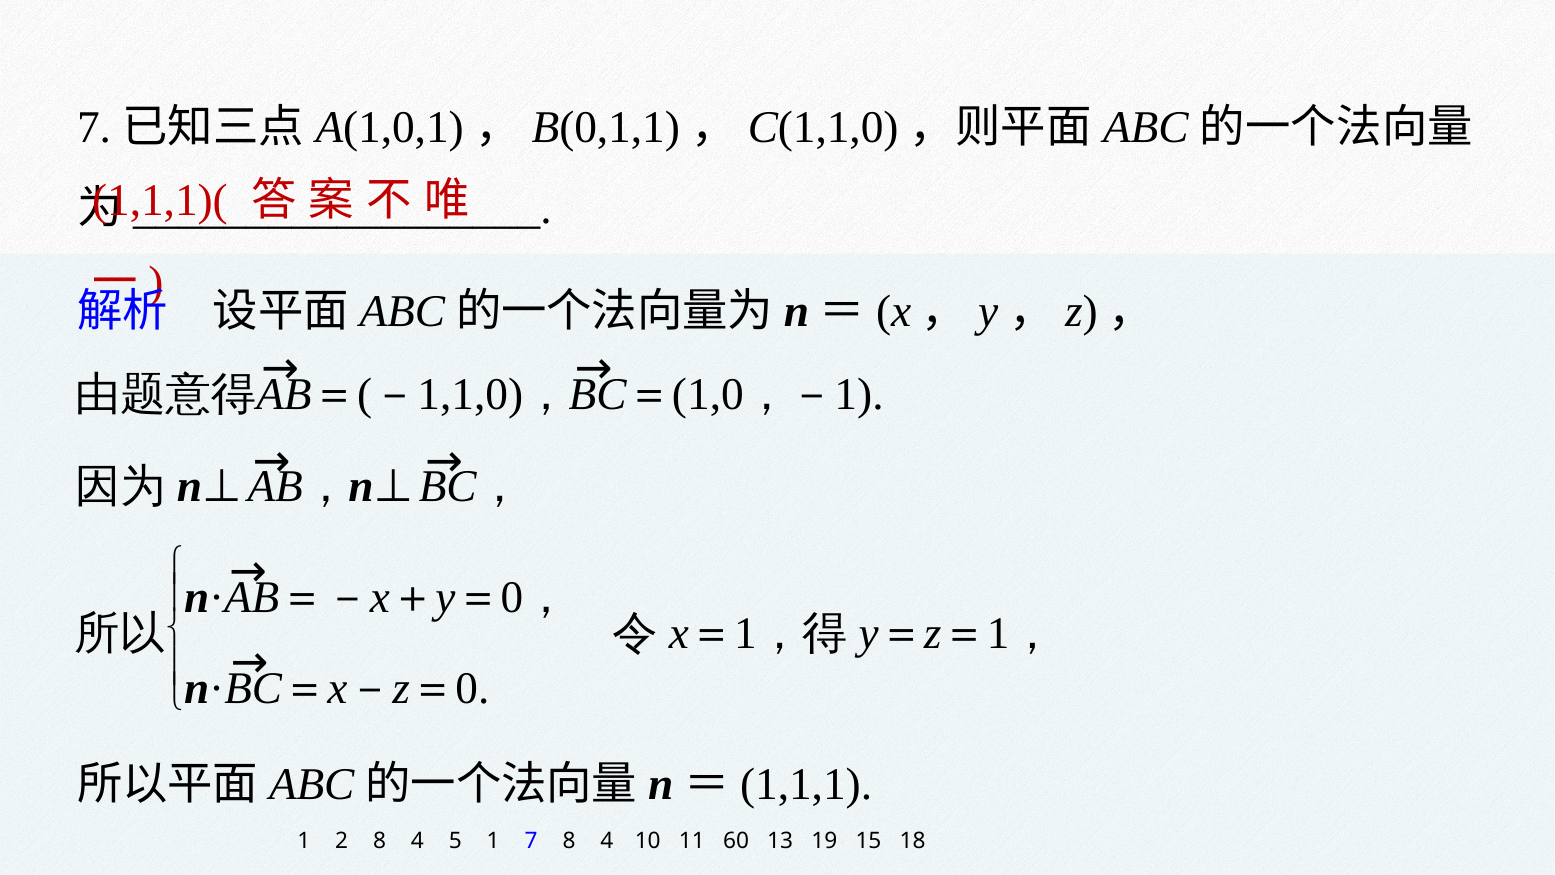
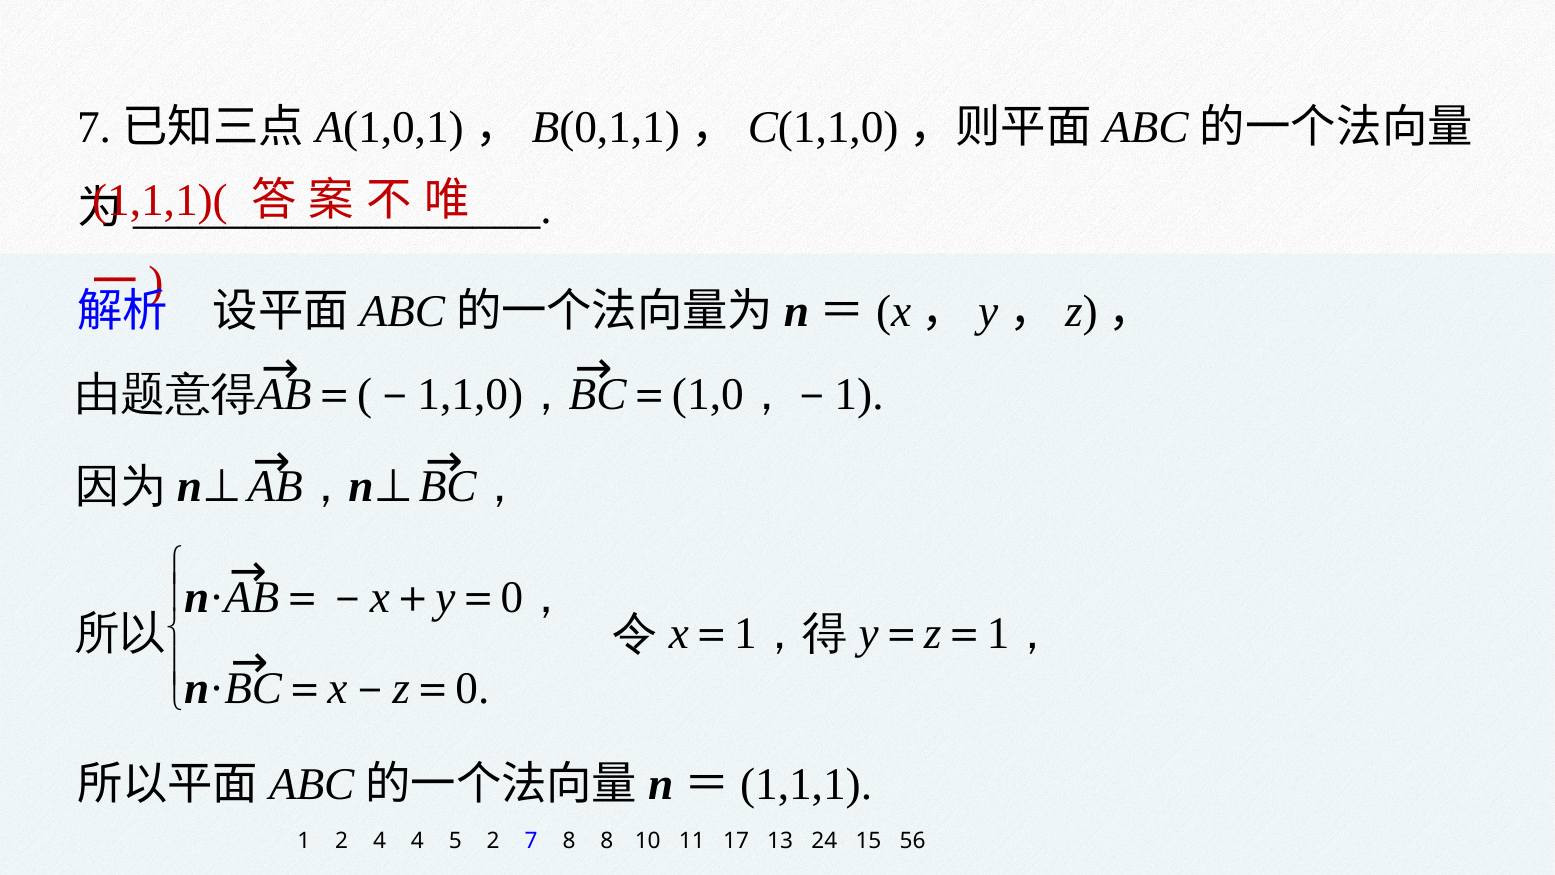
2 8: 8 -> 4
5 1: 1 -> 2
7 8 4: 4 -> 8
60: 60 -> 17
19: 19 -> 24
18: 18 -> 56
